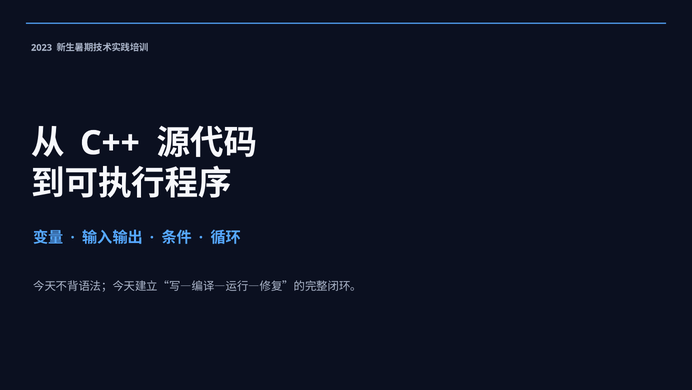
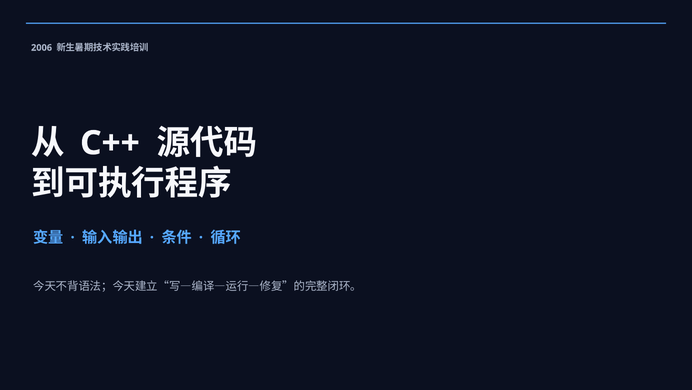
2023: 2023 -> 2006
